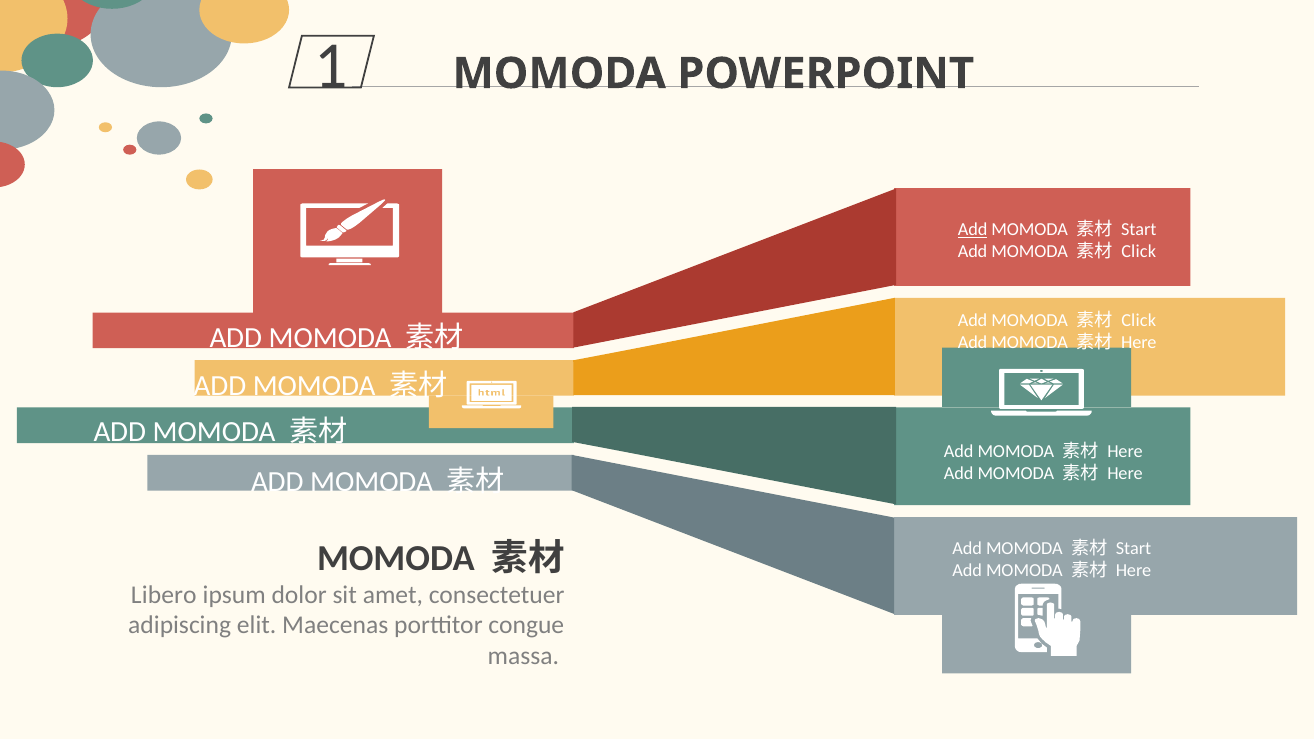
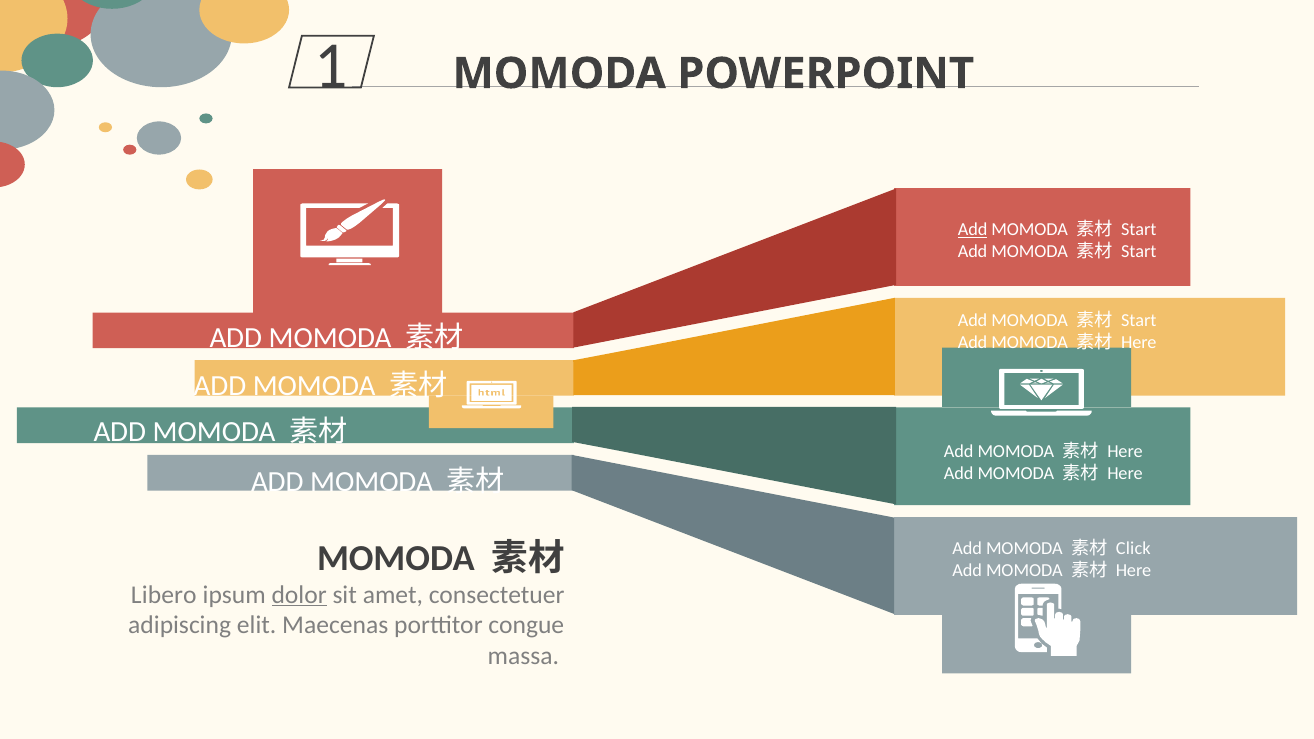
Click at (1139, 252): Click -> Start
Click at (1139, 320): Click -> Start
Start at (1133, 549): Start -> Click
dolor underline: none -> present
